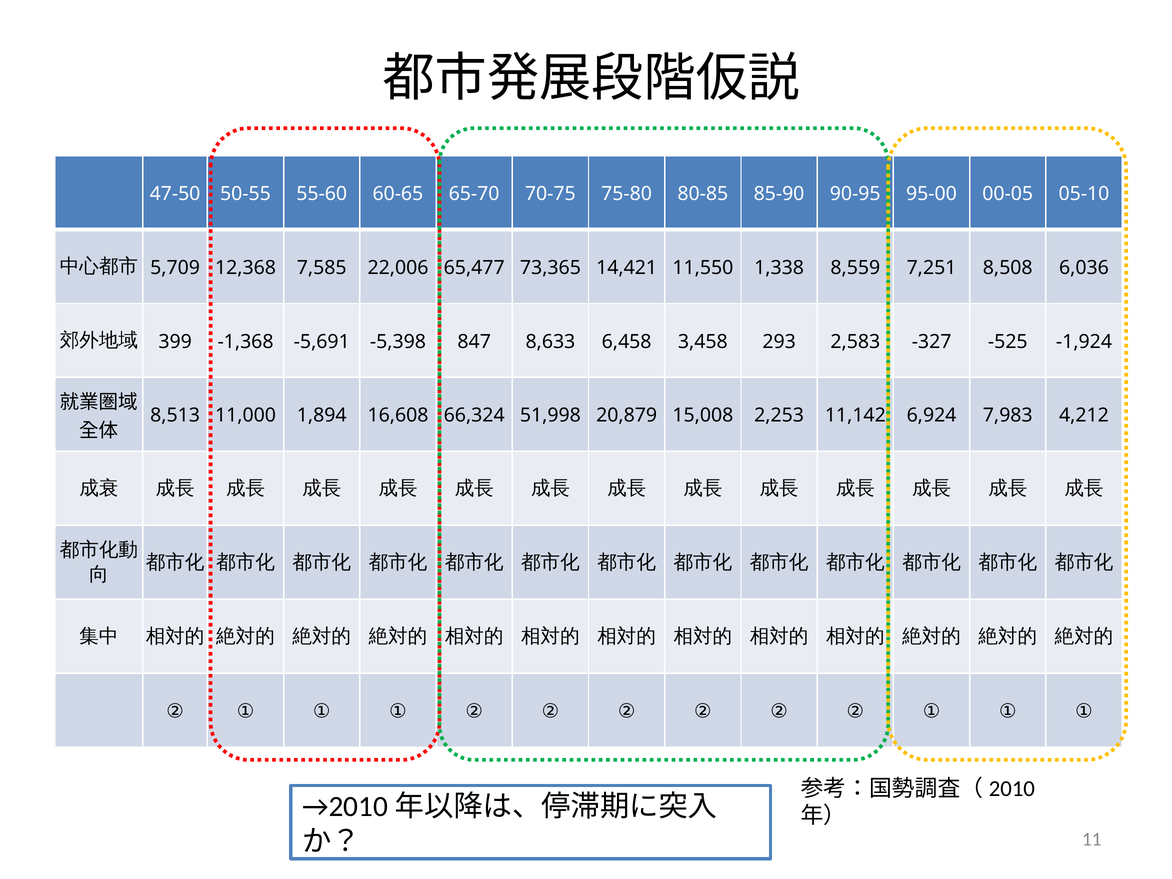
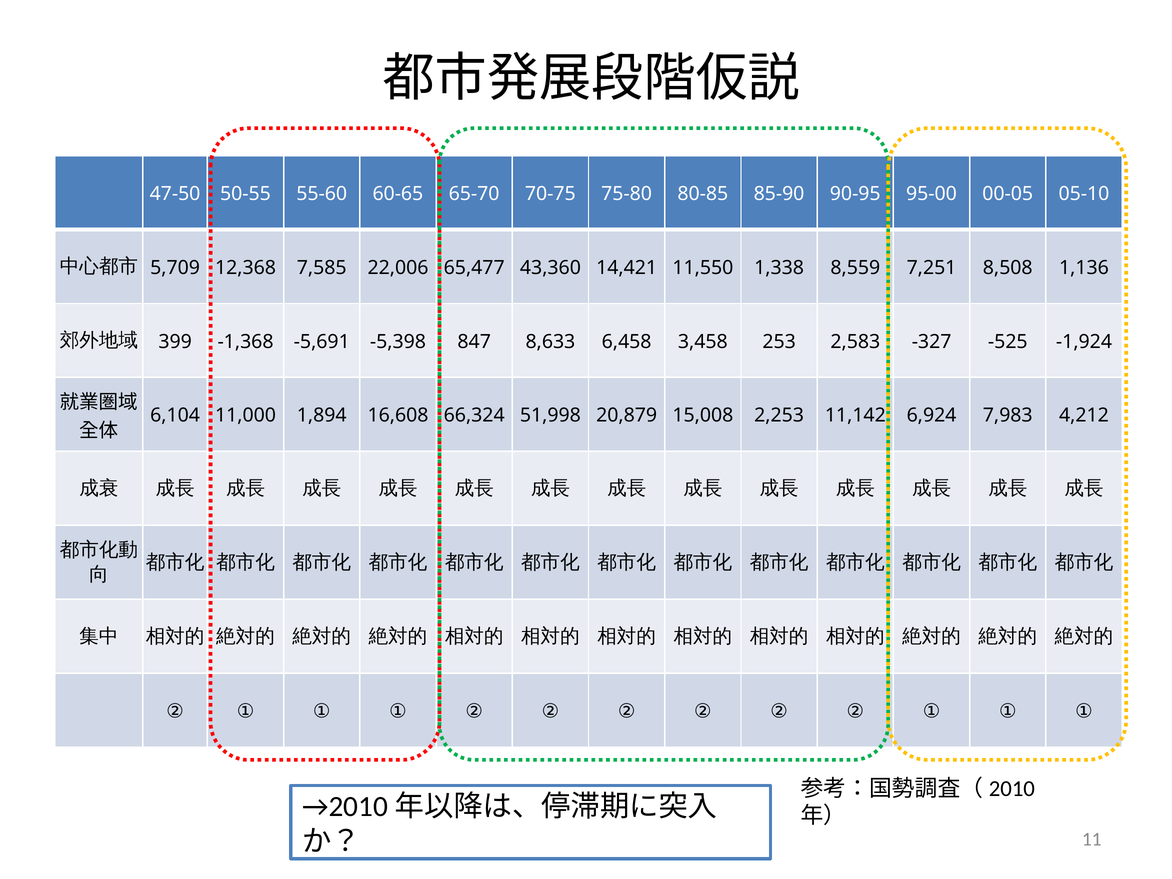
73,365: 73,365 -> 43,360
6,036: 6,036 -> 1,136
293: 293 -> 253
8,513: 8,513 -> 6,104
